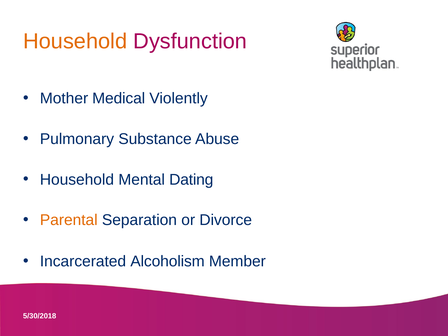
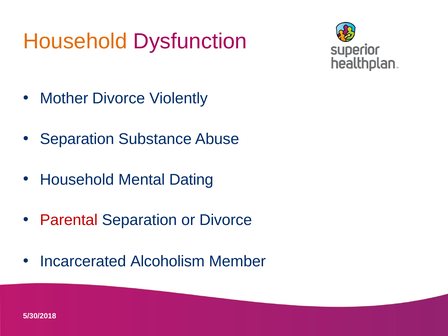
Mother Medical: Medical -> Divorce
Pulmonary at (77, 139): Pulmonary -> Separation
Parental colour: orange -> red
